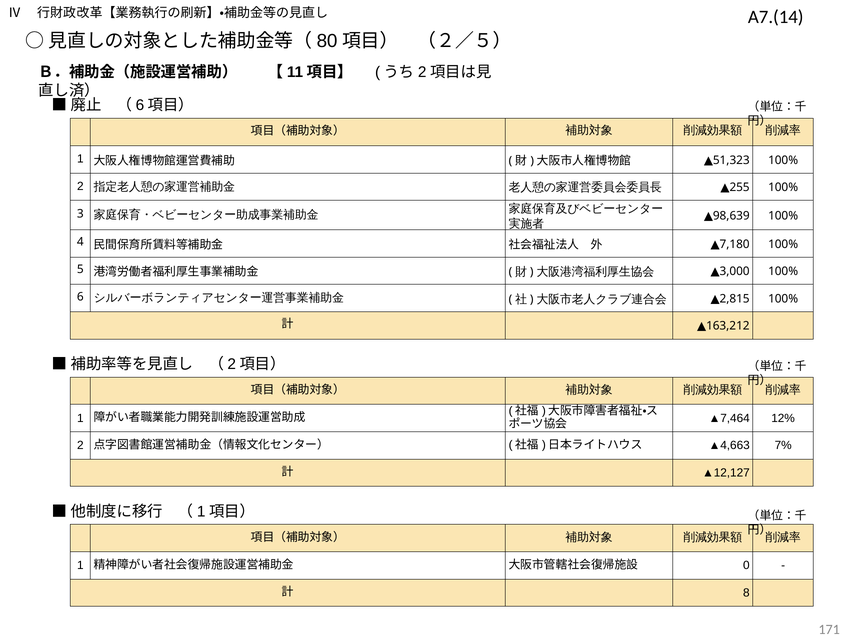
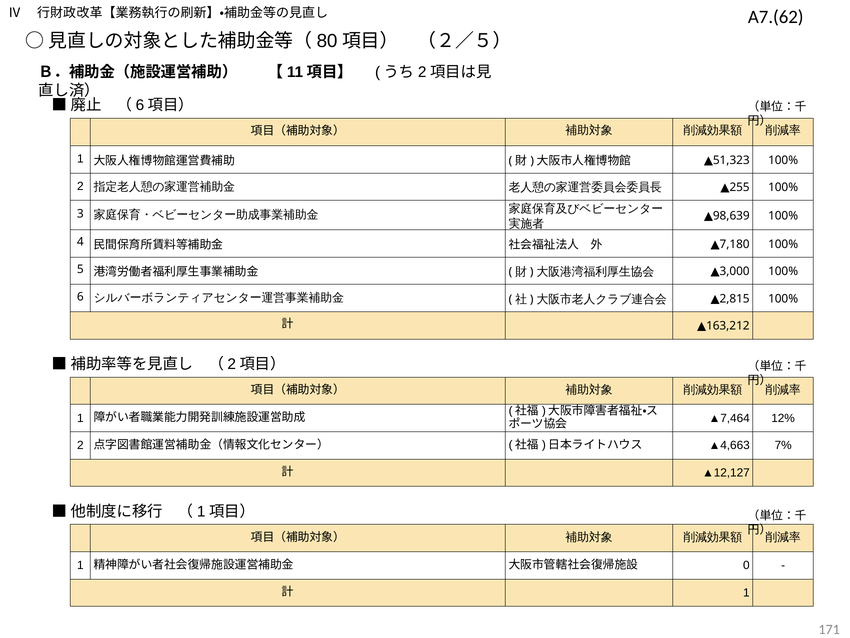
A7.(14: A7.(14 -> A7.(62
8 at (746, 592): 8 -> 1
